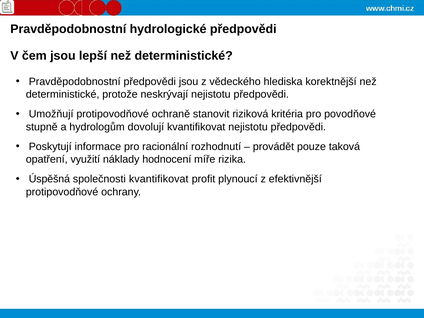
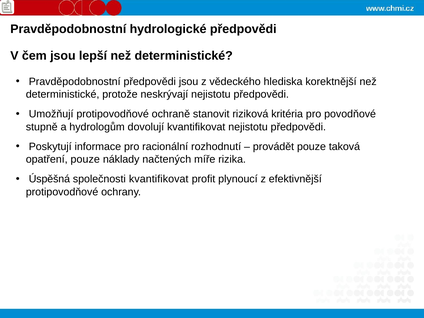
opatření využití: využití -> pouze
hodnocení: hodnocení -> načtených
